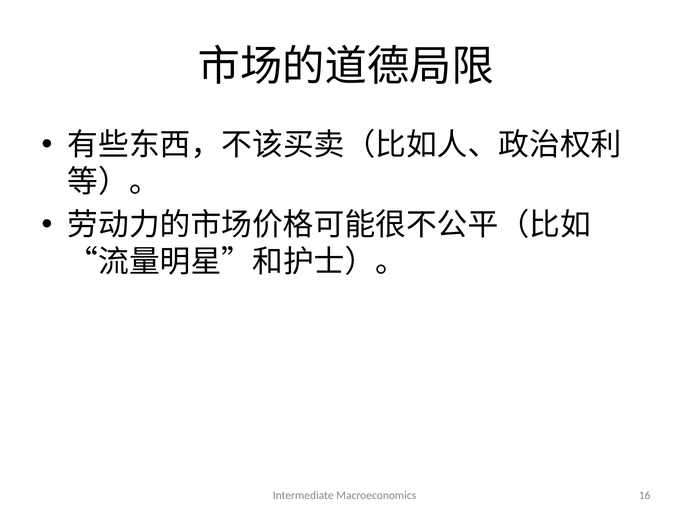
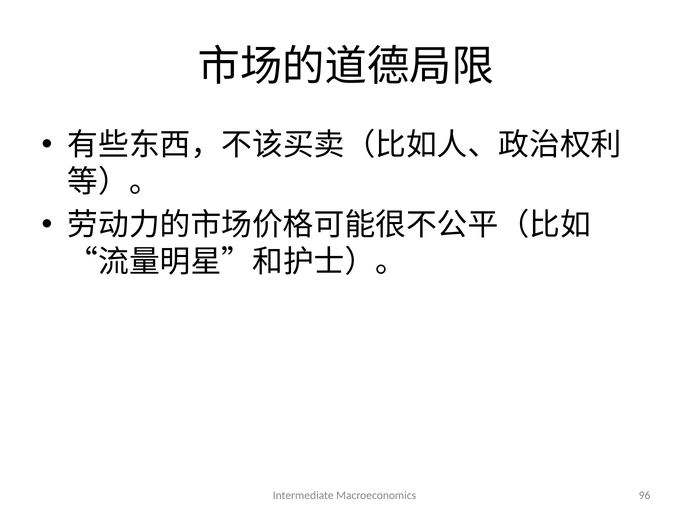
16: 16 -> 96
